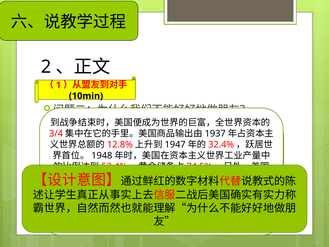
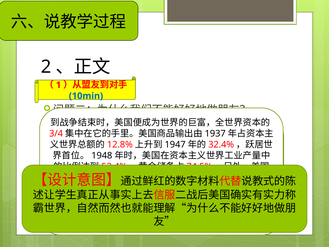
10min colour: black -> blue
